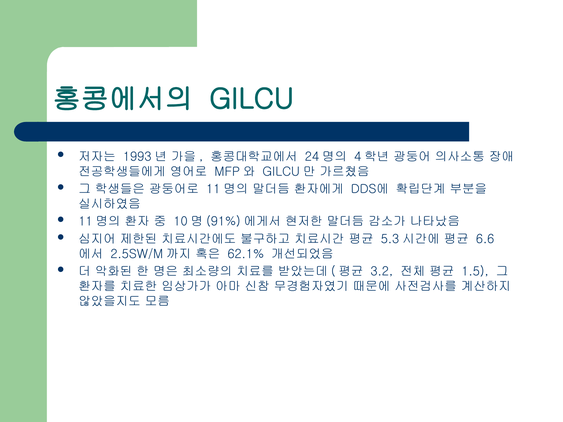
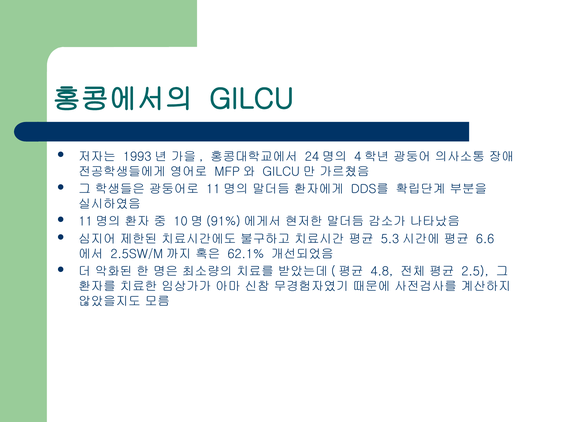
DDS에: DDS에 -> DDS를
3.2: 3.2 -> 4.8
1.5: 1.5 -> 2.5
